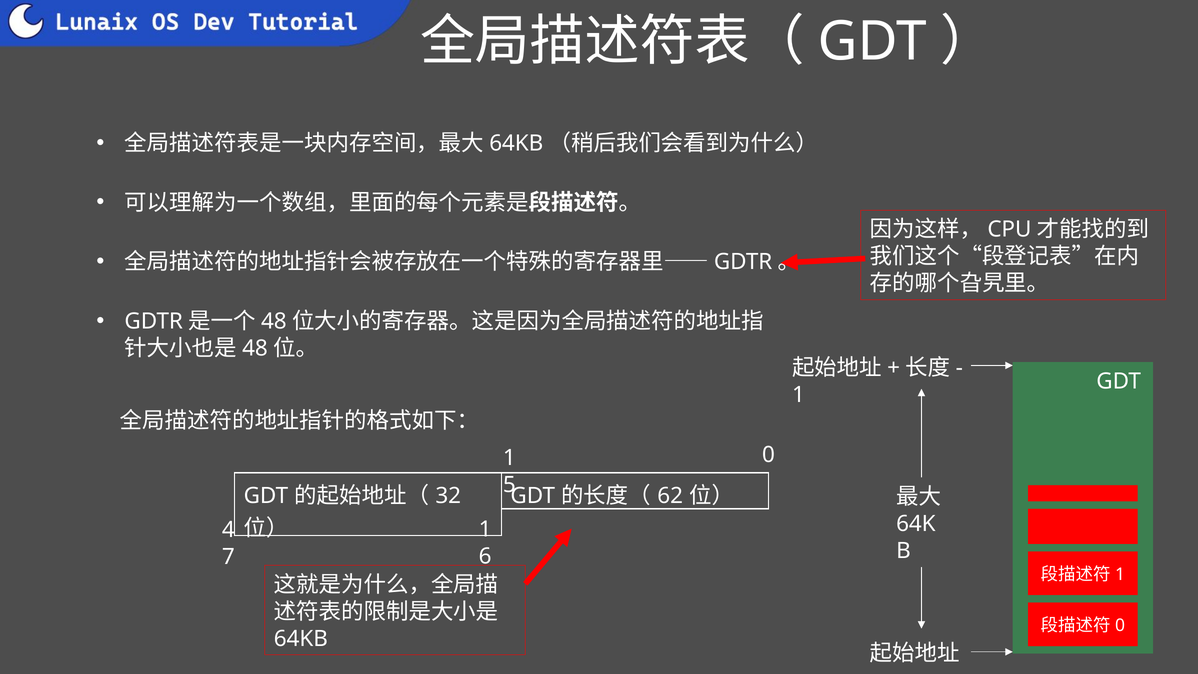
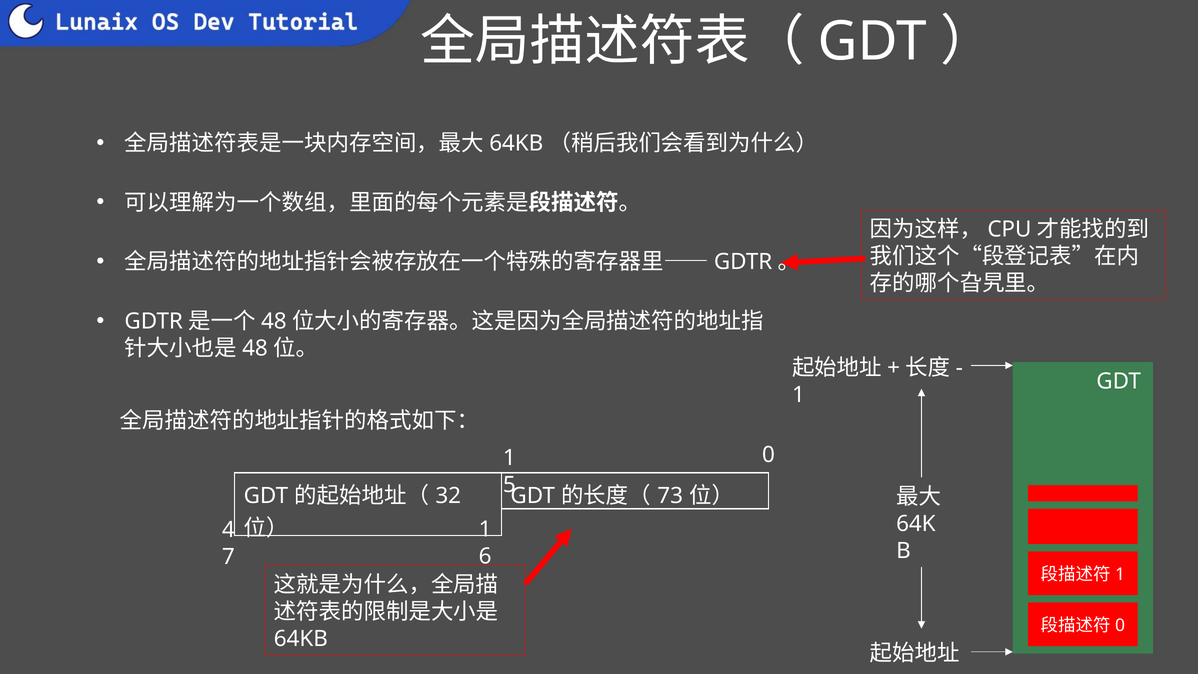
62: 62 -> 73
